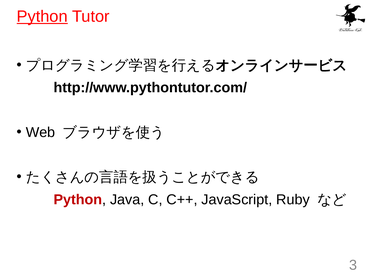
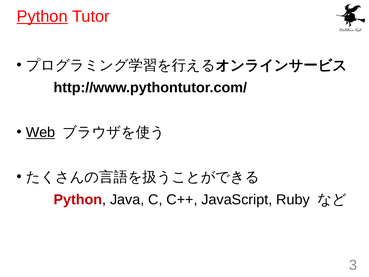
Web underline: none -> present
